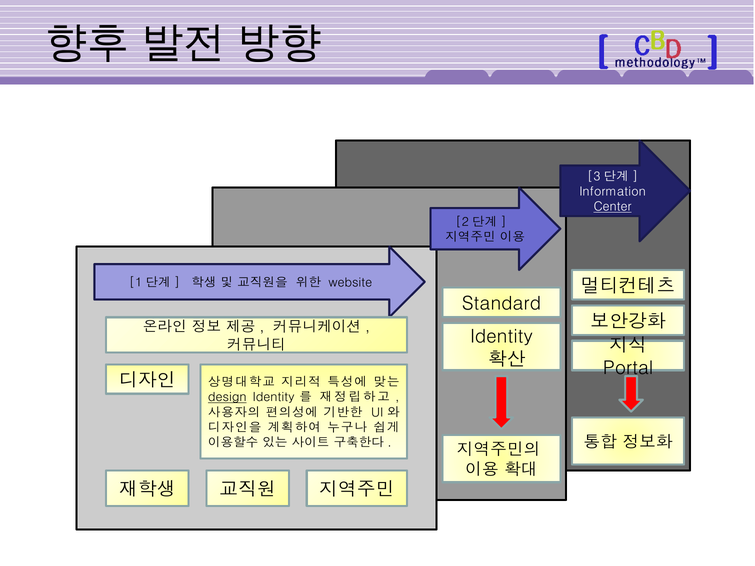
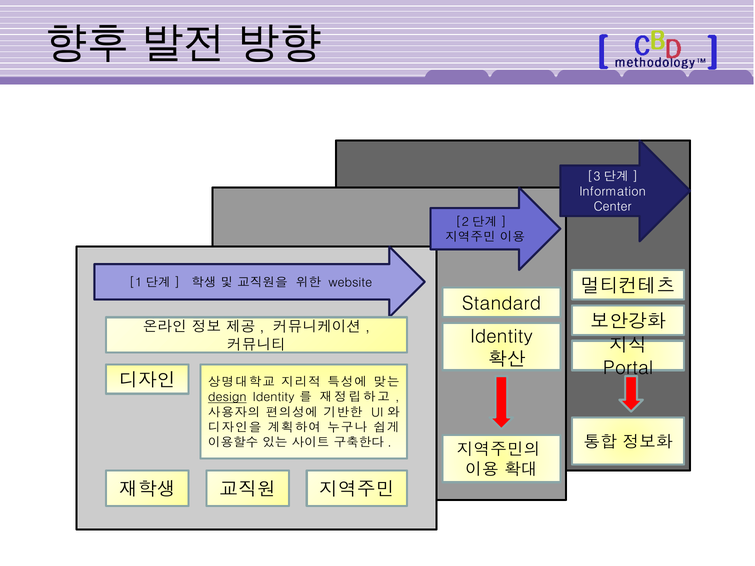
Center underline: present -> none
